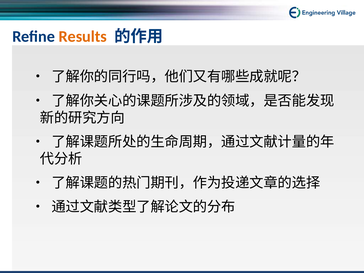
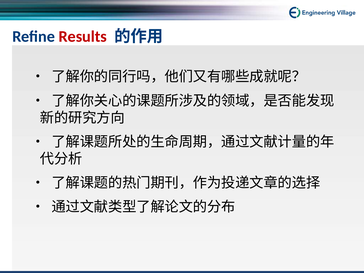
Results colour: orange -> red
